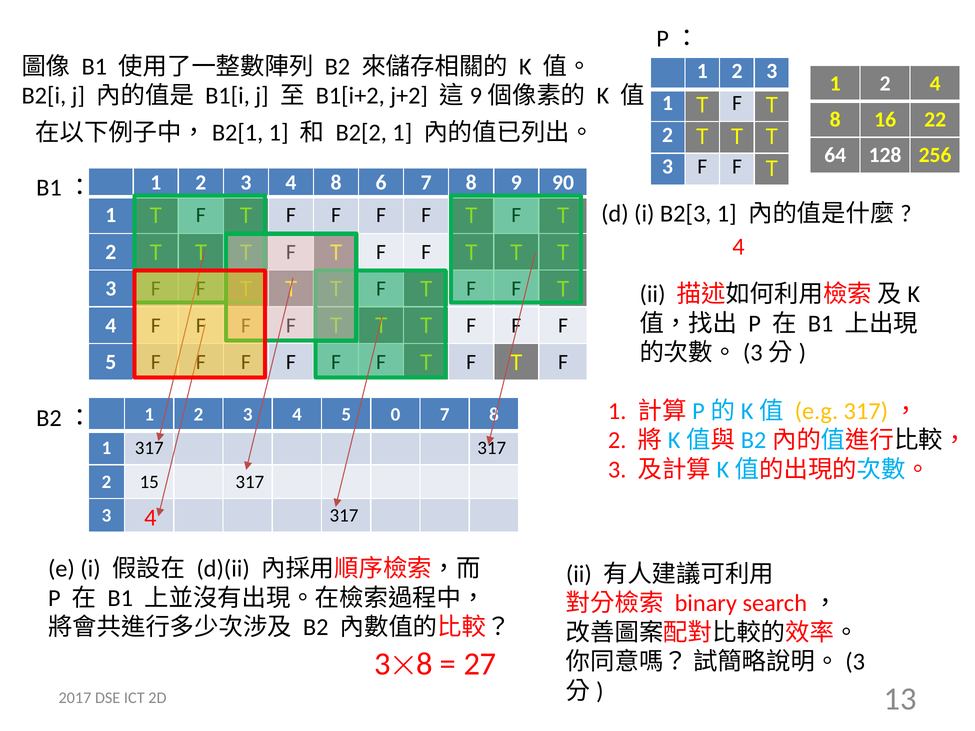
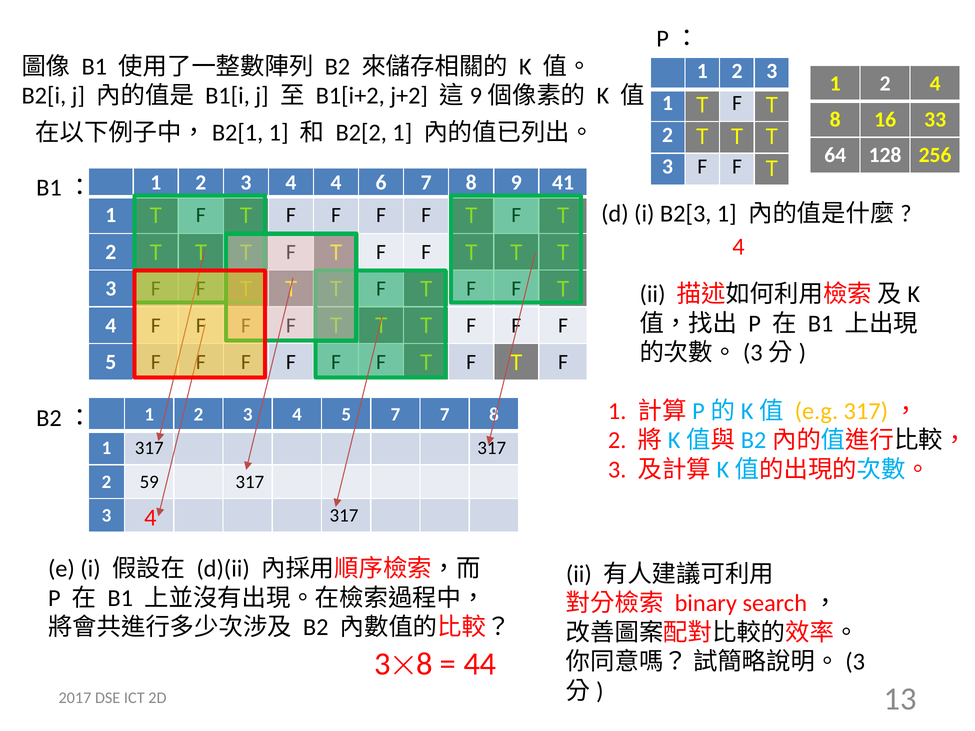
22: 22 -> 33
3 4 8: 8 -> 4
90: 90 -> 41
5 0: 0 -> 7
15: 15 -> 59
27: 27 -> 44
